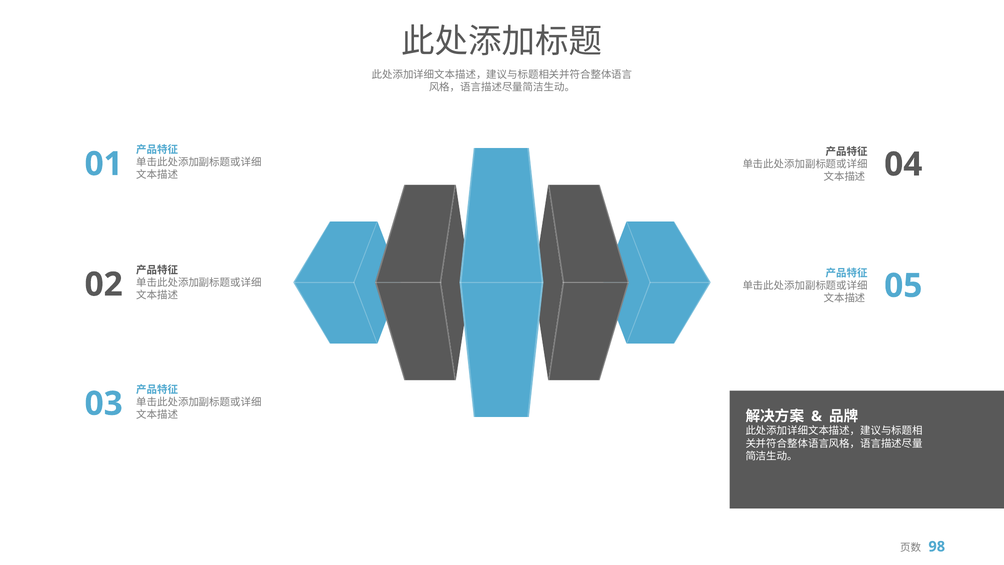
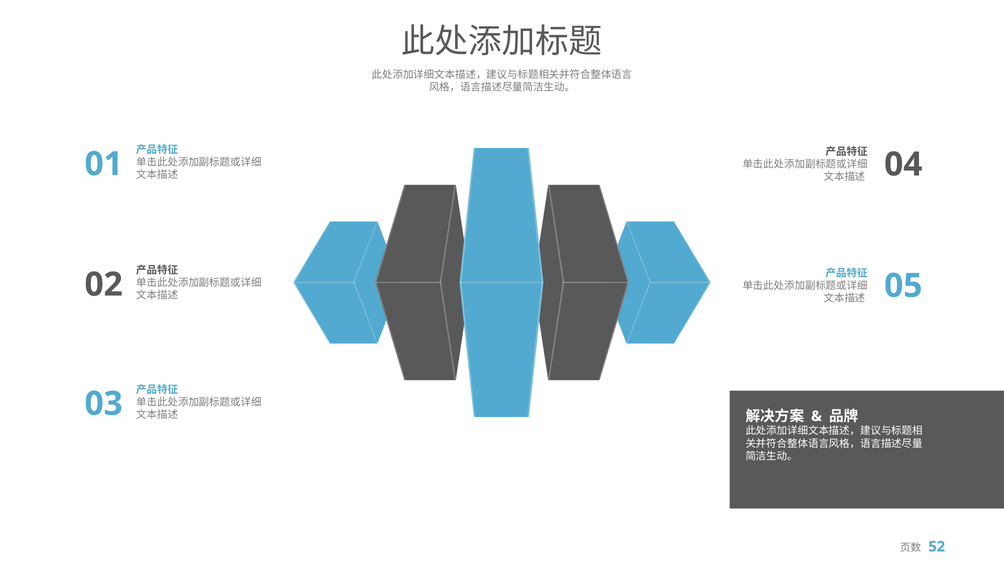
98: 98 -> 52
